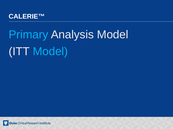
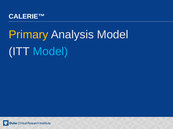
Primary colour: light blue -> yellow
